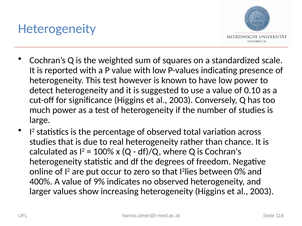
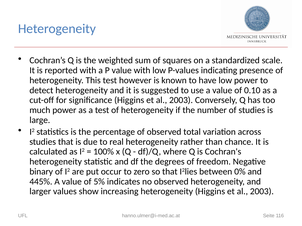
online: online -> binary
400%: 400% -> 445%
9%: 9% -> 5%
